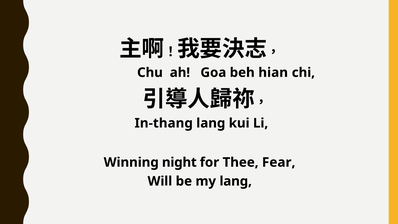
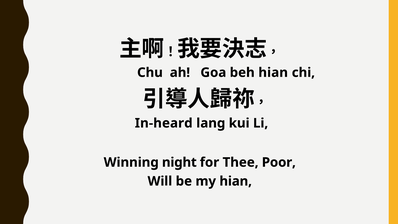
In-thang: In-thang -> In-heard
Fear: Fear -> Poor
my lang: lang -> hian
